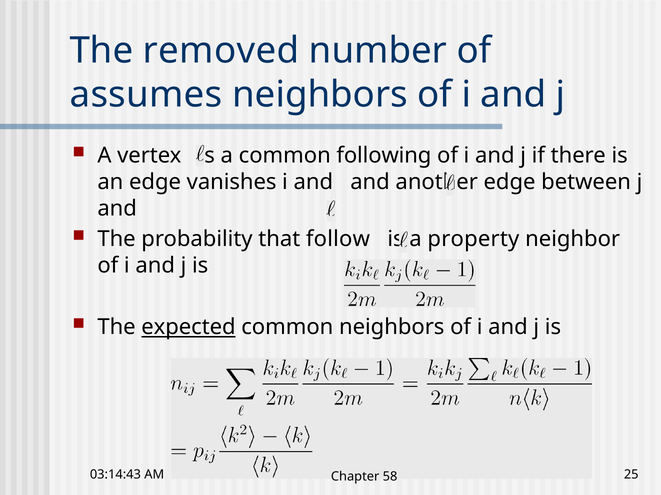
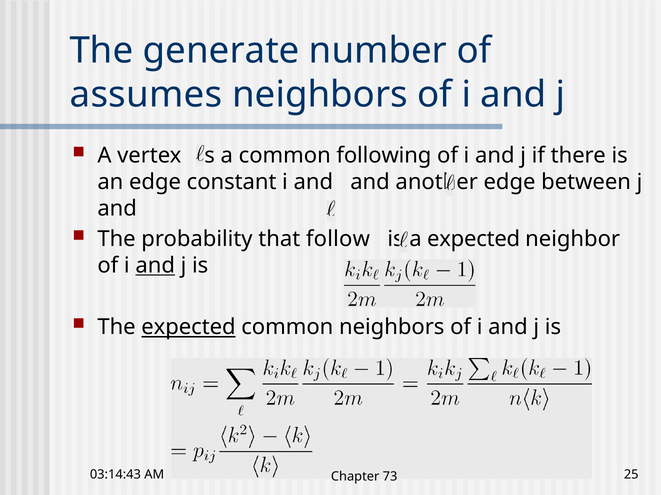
removed: removed -> generate
vanishes: vanishes -> constant
a property: property -> expected
and at (155, 266) underline: none -> present
58: 58 -> 73
